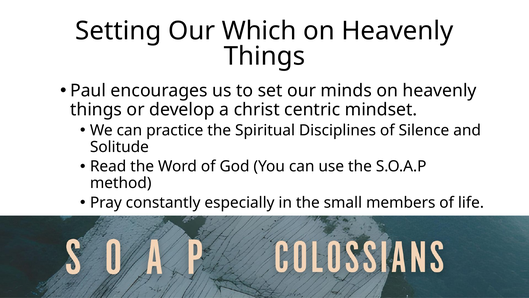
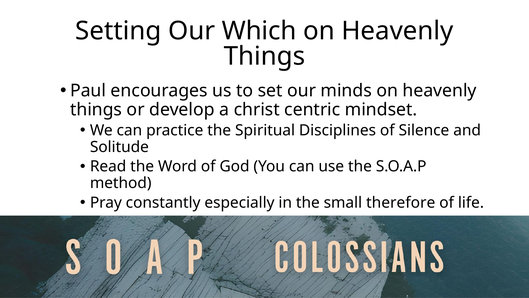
members: members -> therefore
